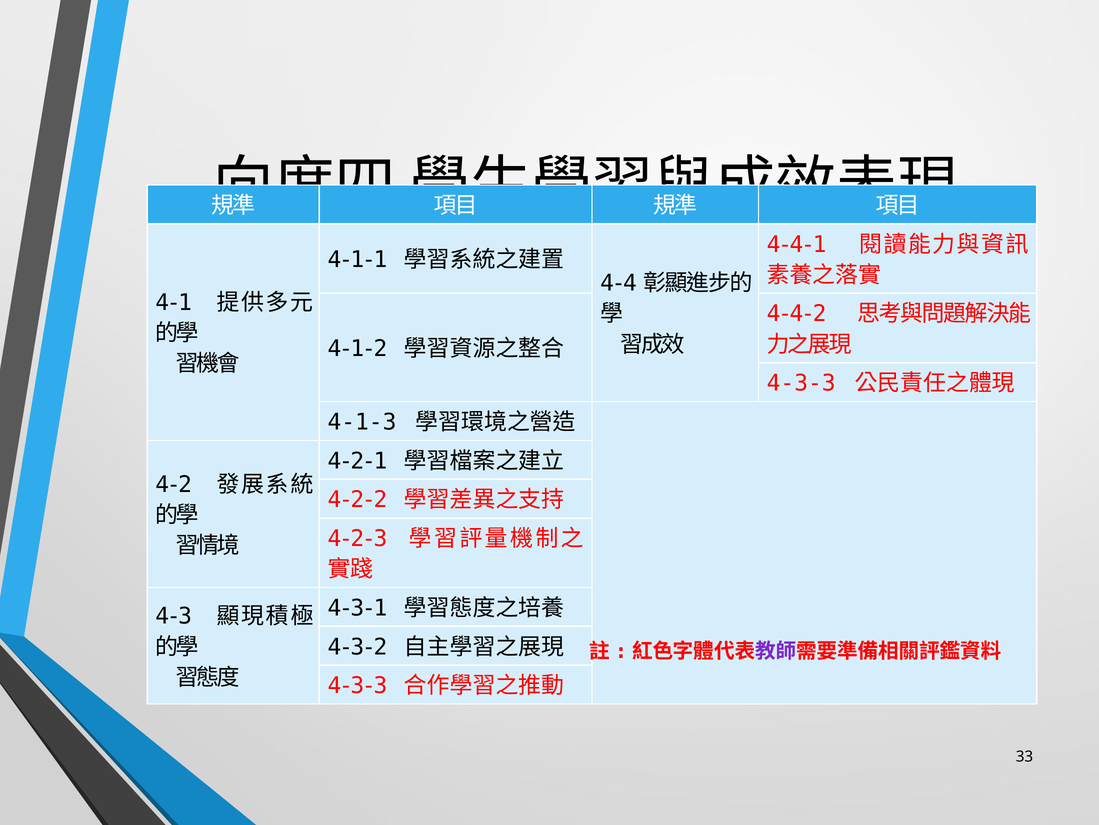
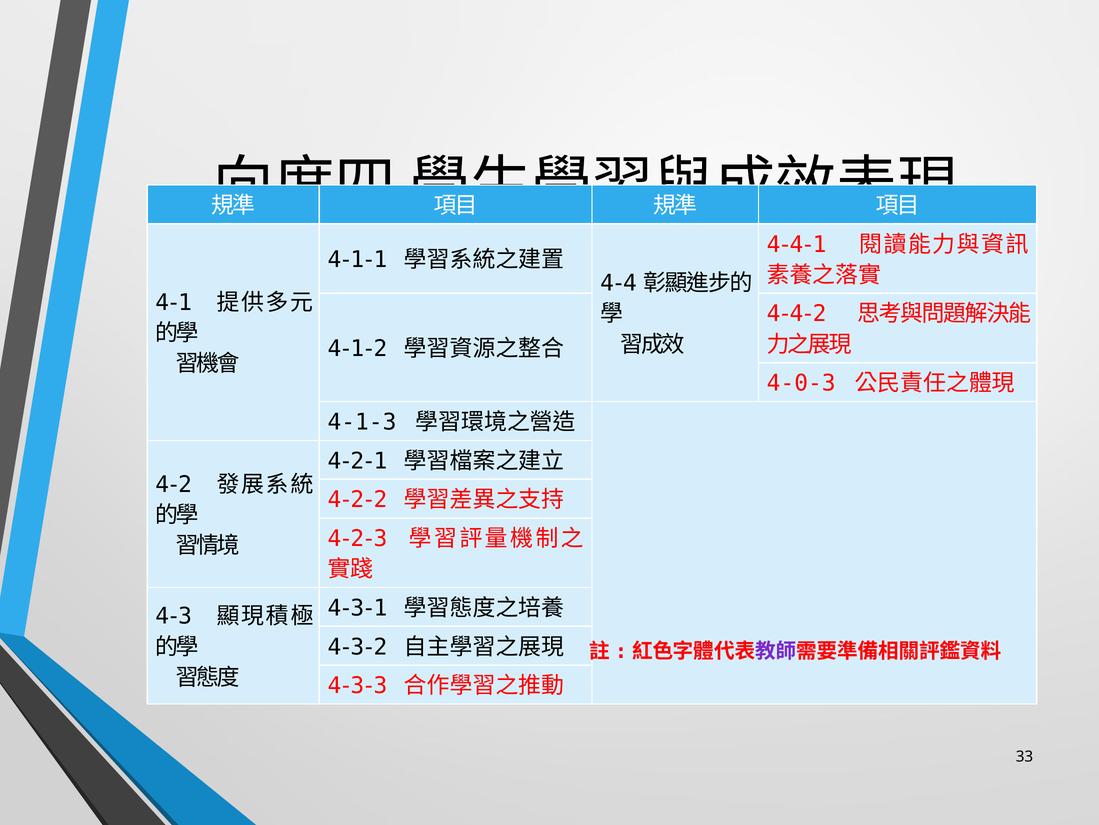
4-3-3 at (801, 383): 4-3-3 -> 4-0-3
